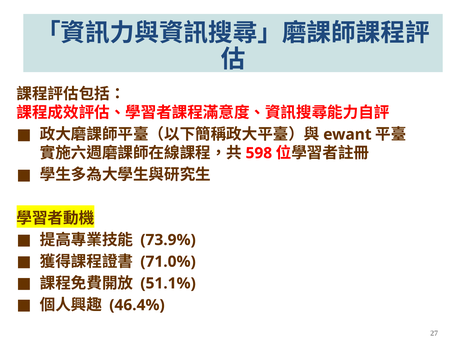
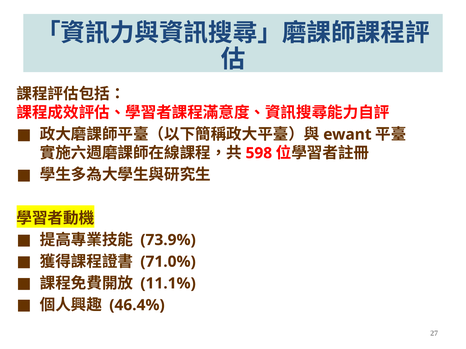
51.1%: 51.1% -> 11.1%
